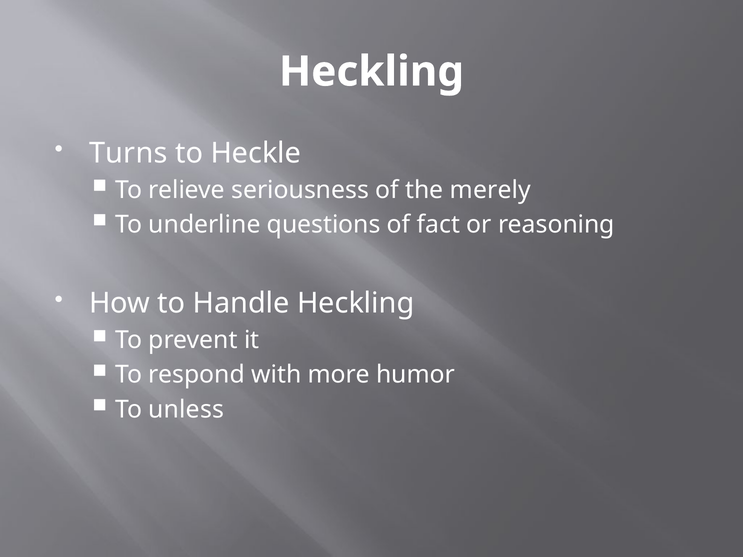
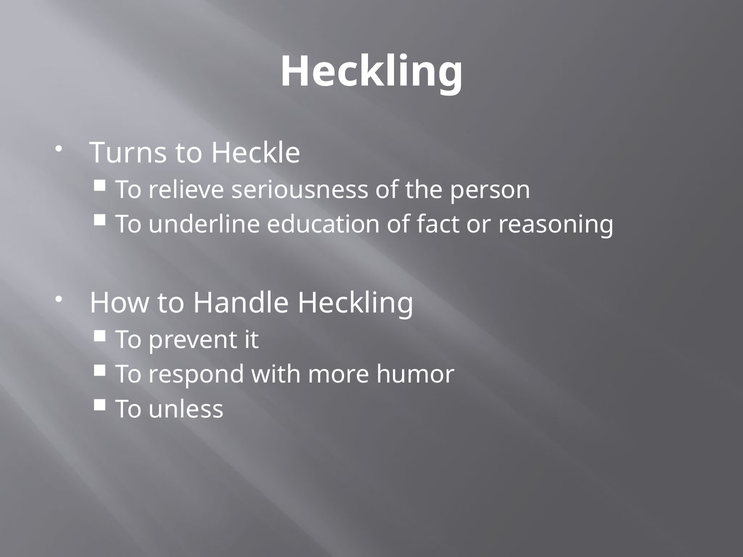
merely: merely -> person
questions: questions -> education
